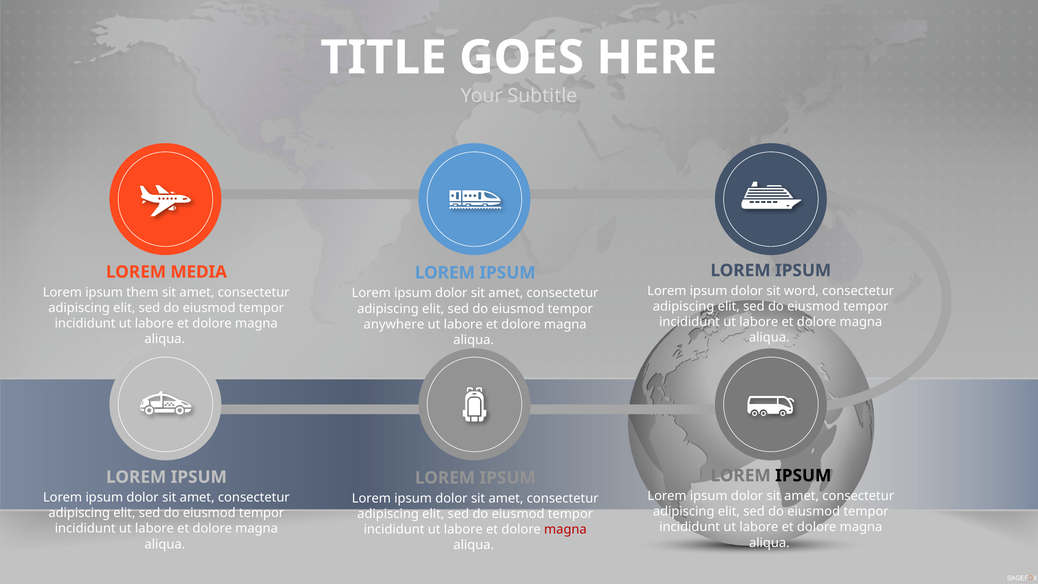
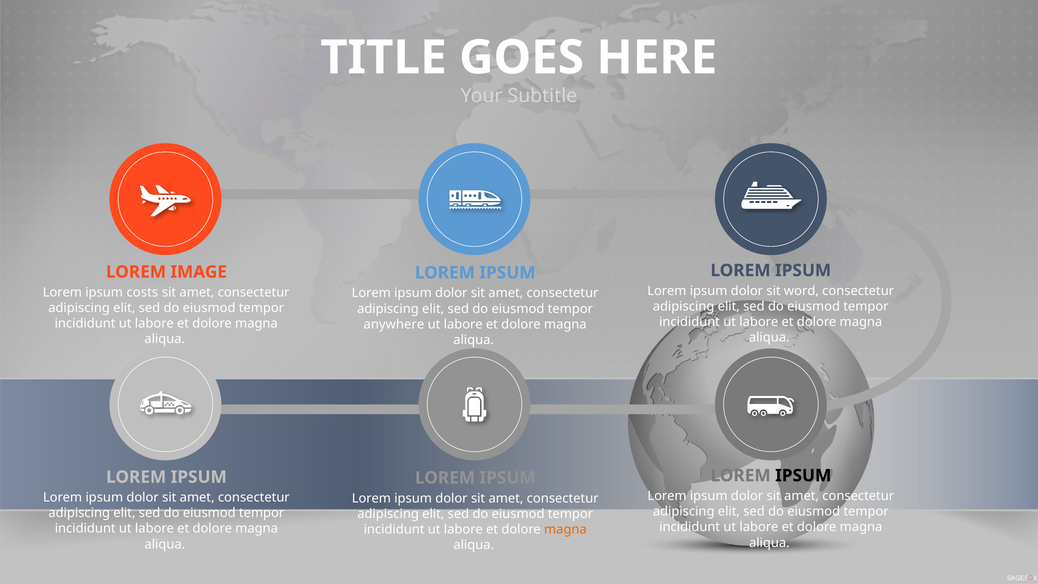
MEDIA: MEDIA -> IMAGE
them: them -> costs
magna at (565, 529) colour: red -> orange
